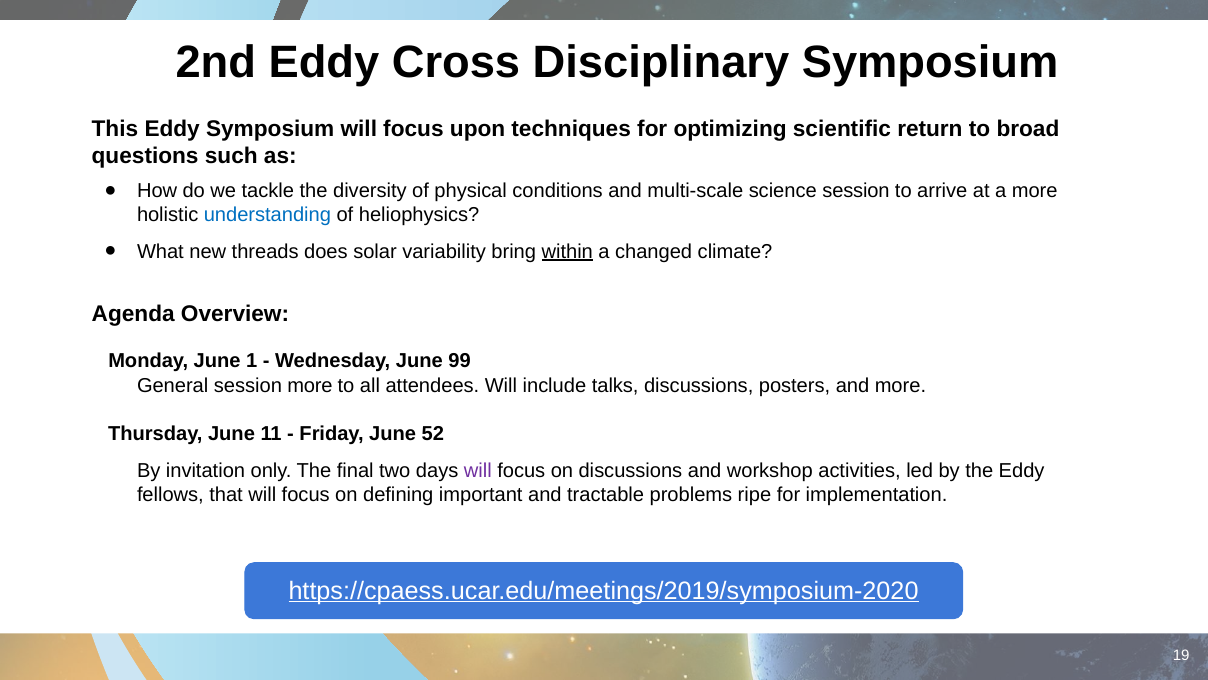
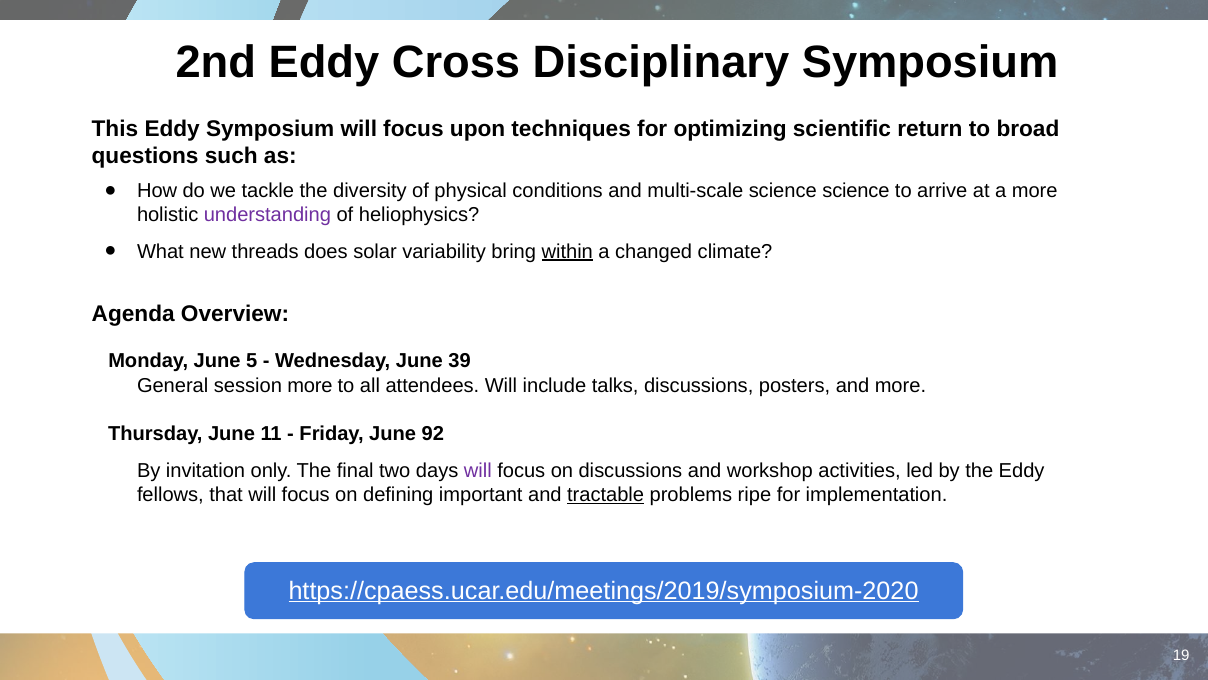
science session: session -> science
understanding colour: blue -> purple
1: 1 -> 5
99: 99 -> 39
52: 52 -> 92
tractable underline: none -> present
